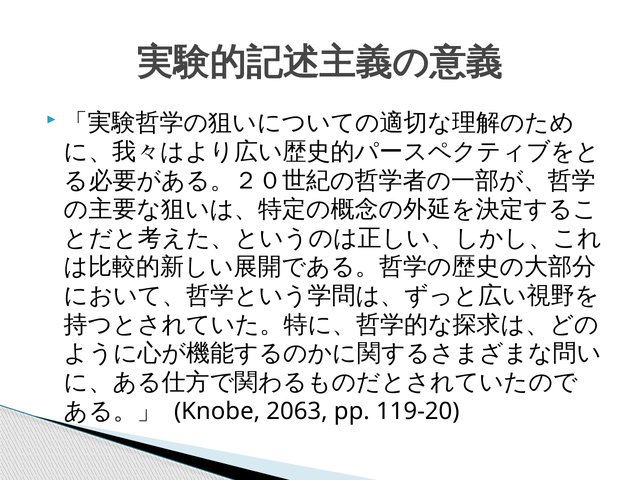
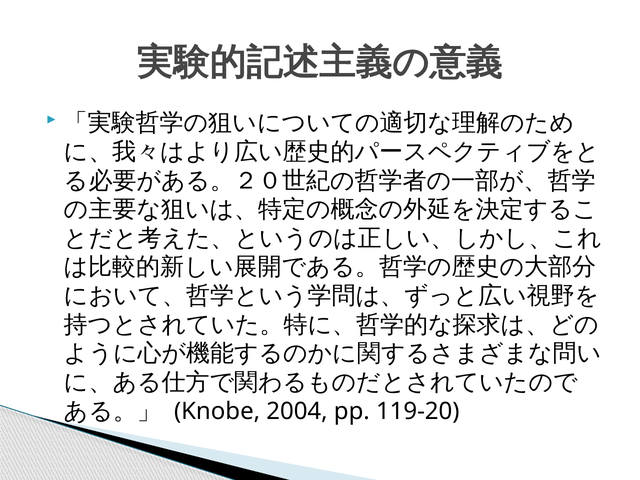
2063: 2063 -> 2004
